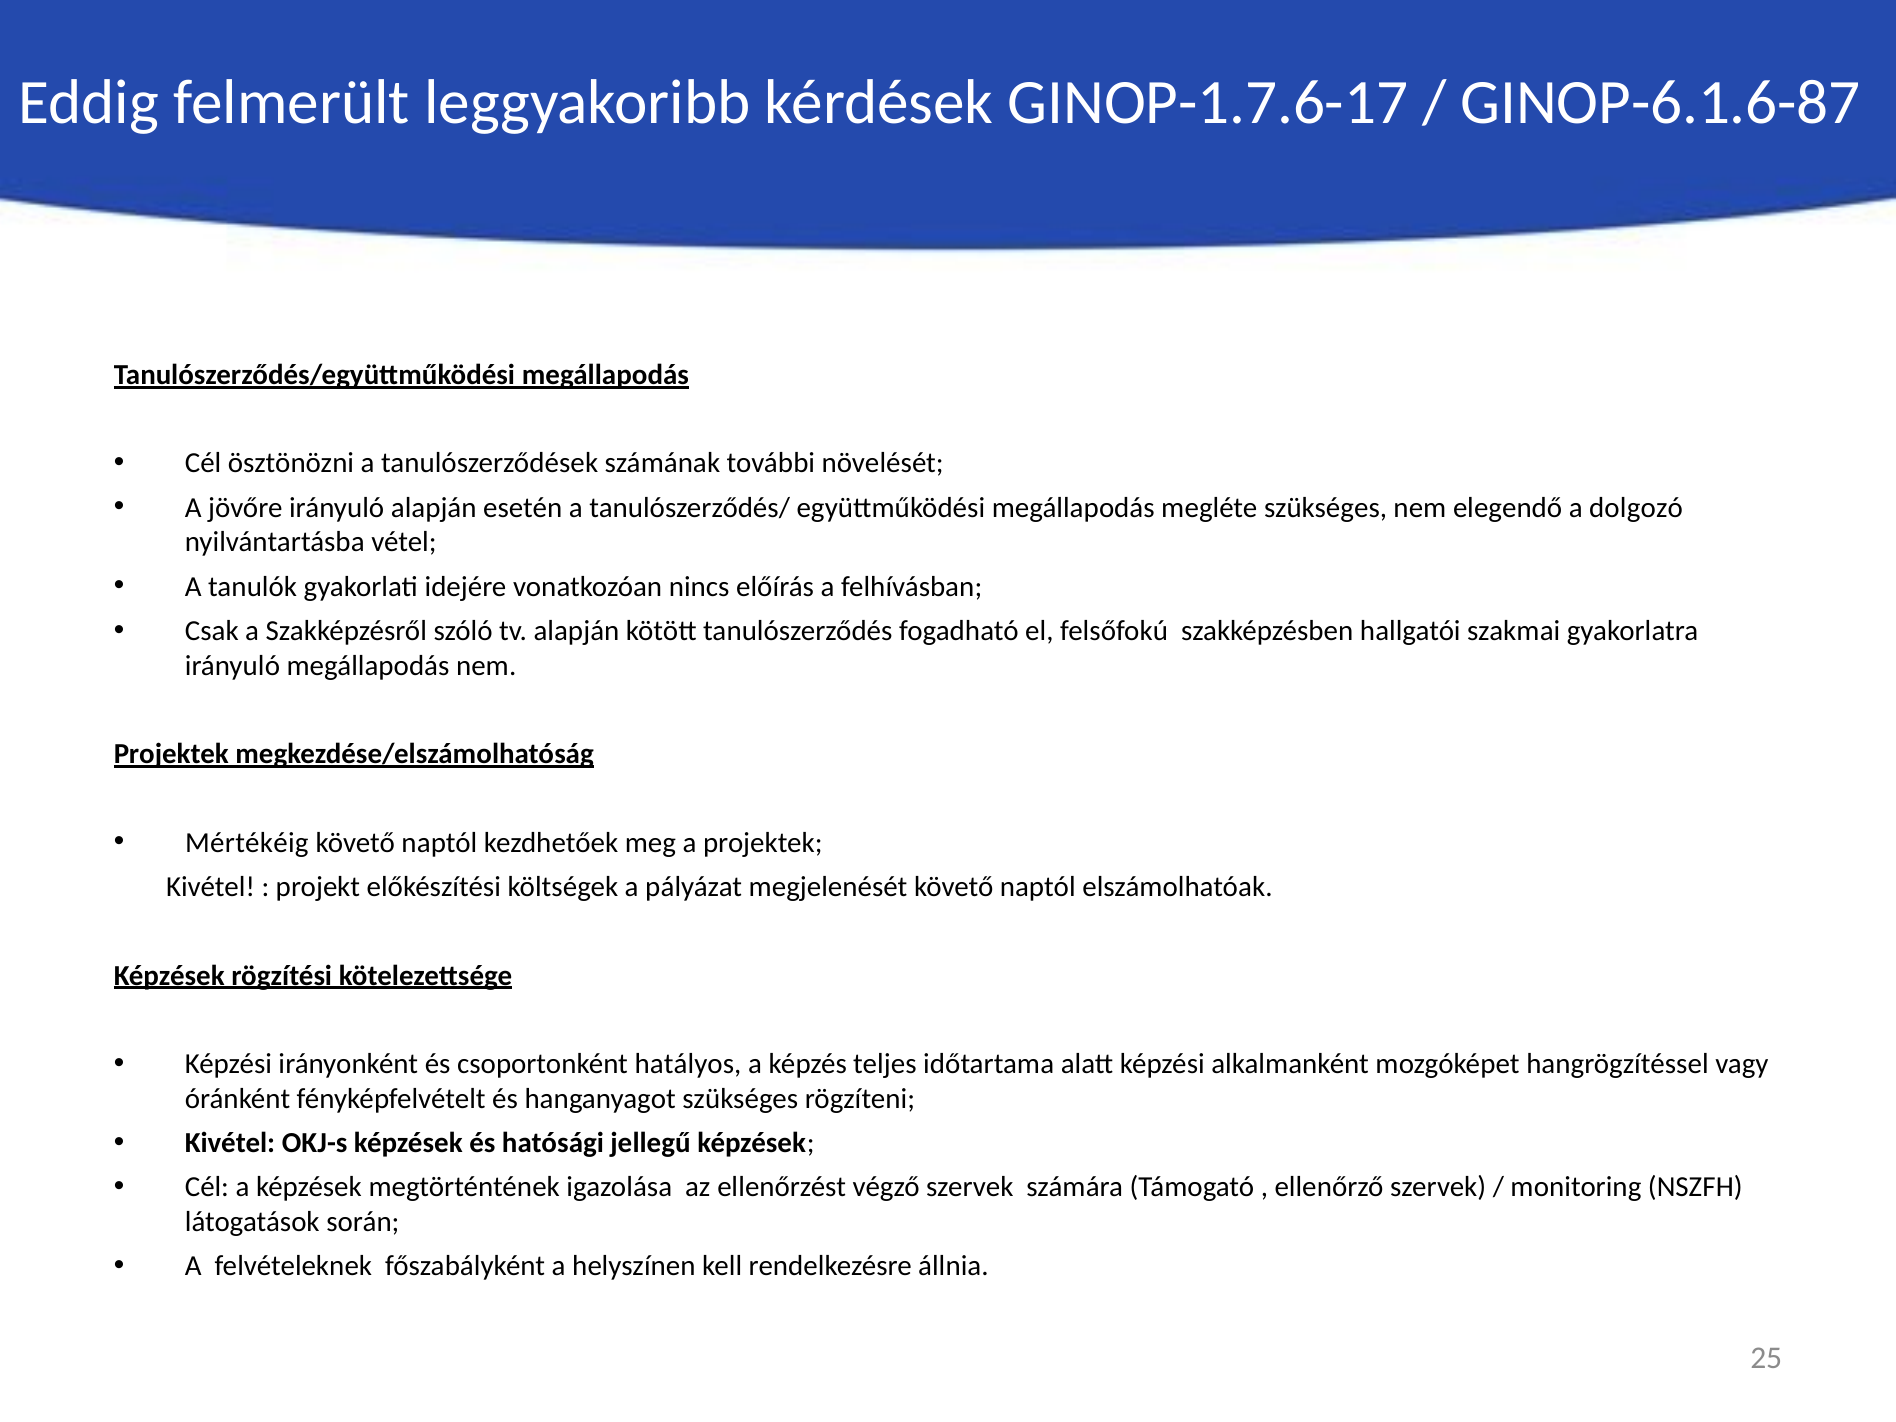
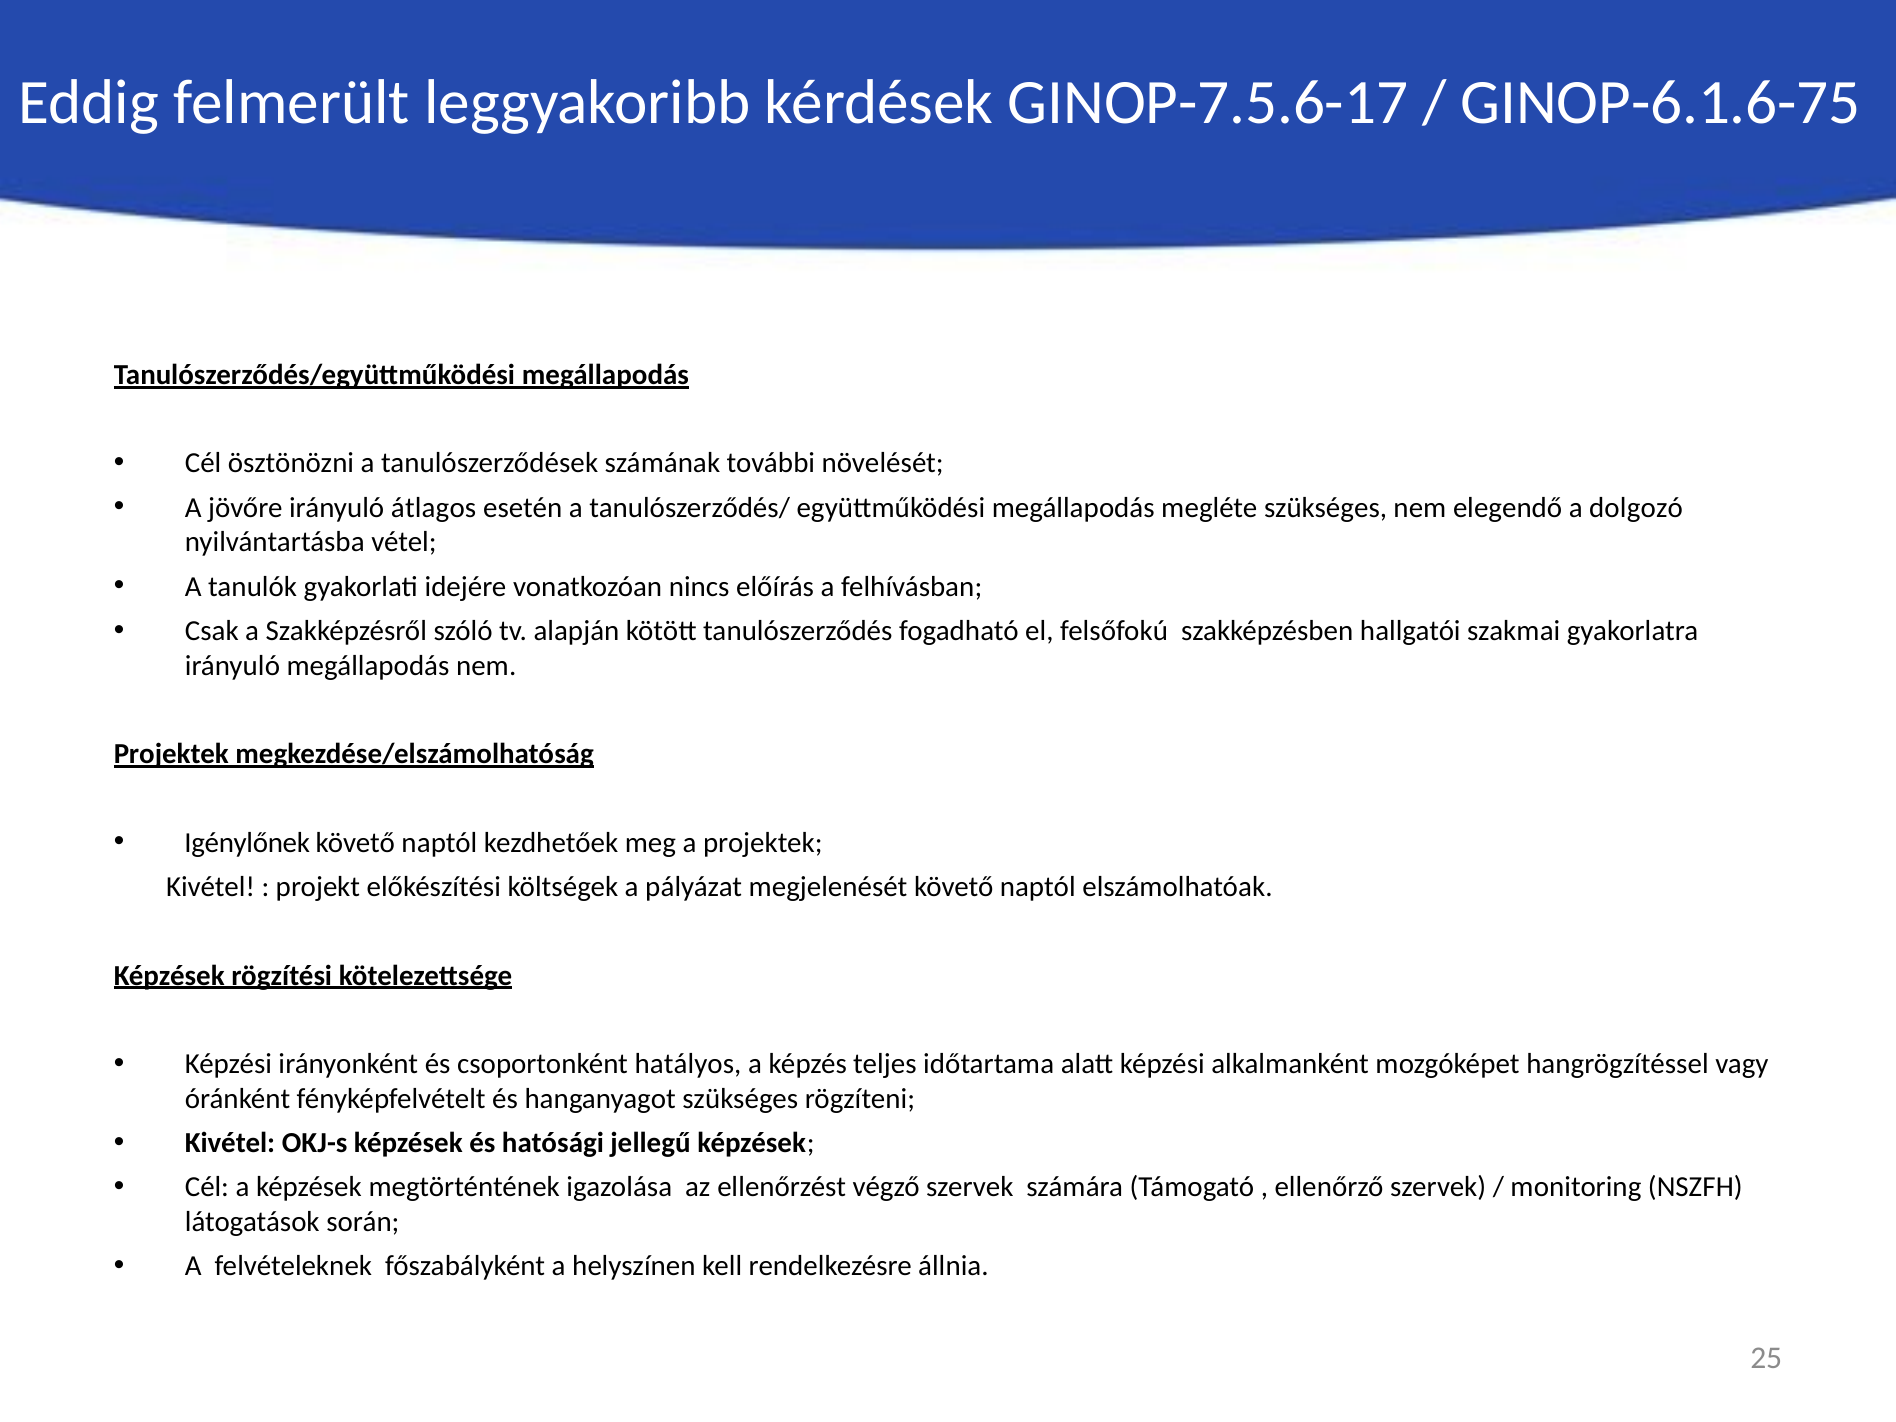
GINOP-1.7.6-17: GINOP-1.7.6-17 -> GINOP-7.5.6-17
GINOP-6.1.6-87: GINOP-6.1.6-87 -> GINOP-6.1.6-75
irányuló alapján: alapján -> átlagos
Mértékéig: Mértékéig -> Igénylőnek
